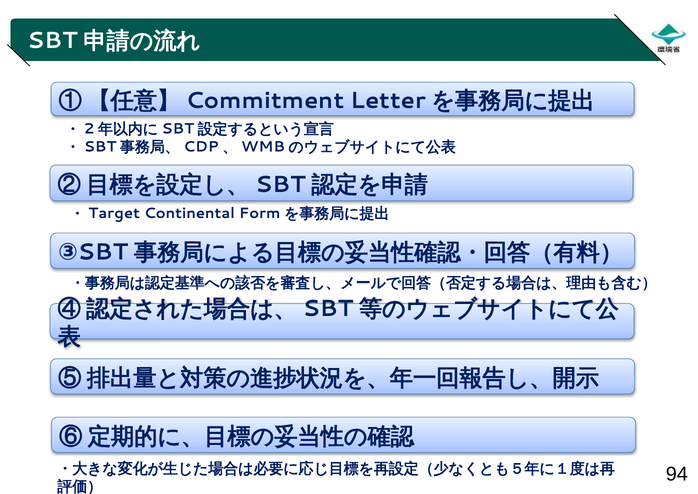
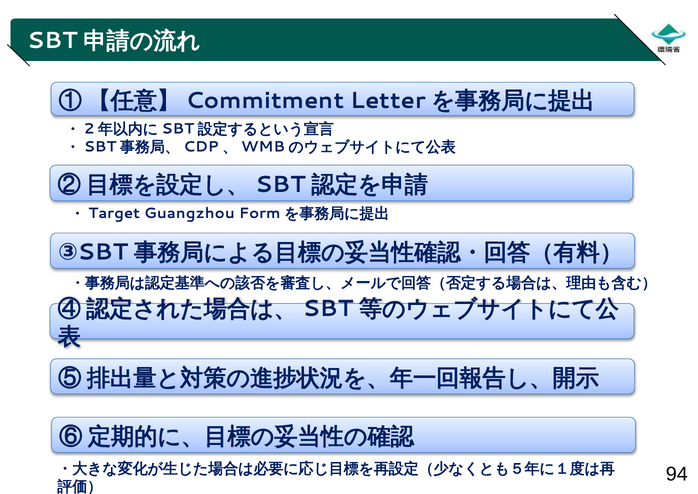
Continental: Continental -> Guangzhou
